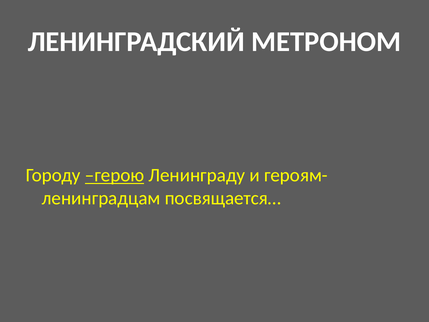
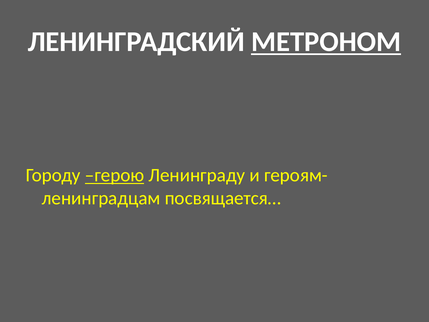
МЕТРОНОМ underline: none -> present
